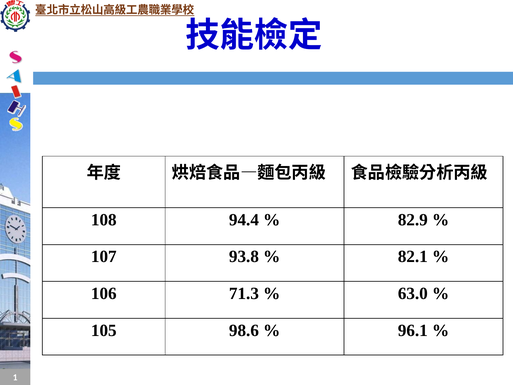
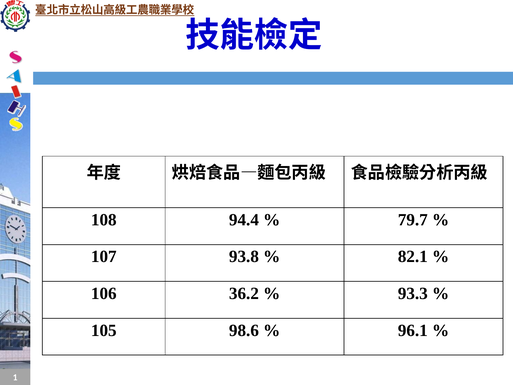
82.9: 82.9 -> 79.7
71.3: 71.3 -> 36.2
63.0: 63.0 -> 93.3
